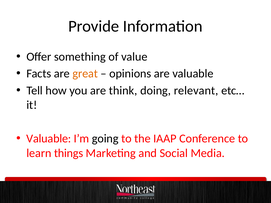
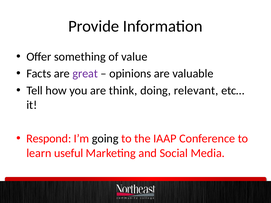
great colour: orange -> purple
Valuable at (49, 139): Valuable -> Respond
things: things -> useful
